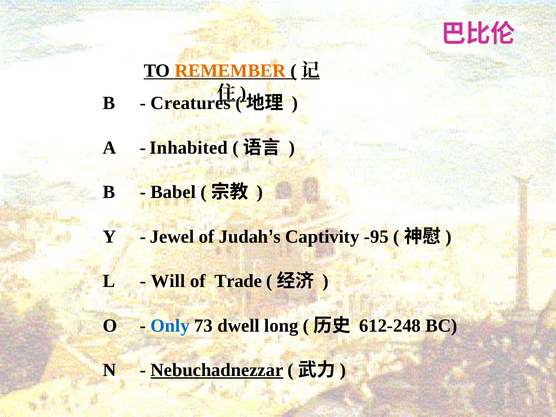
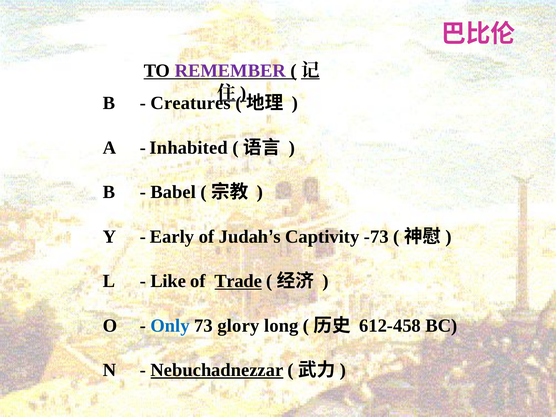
REMEMBER colour: orange -> purple
Jewel: Jewel -> Early
-95: -95 -> -73
Will: Will -> Like
Trade underline: none -> present
dwell: dwell -> glory
612-248: 612-248 -> 612-458
